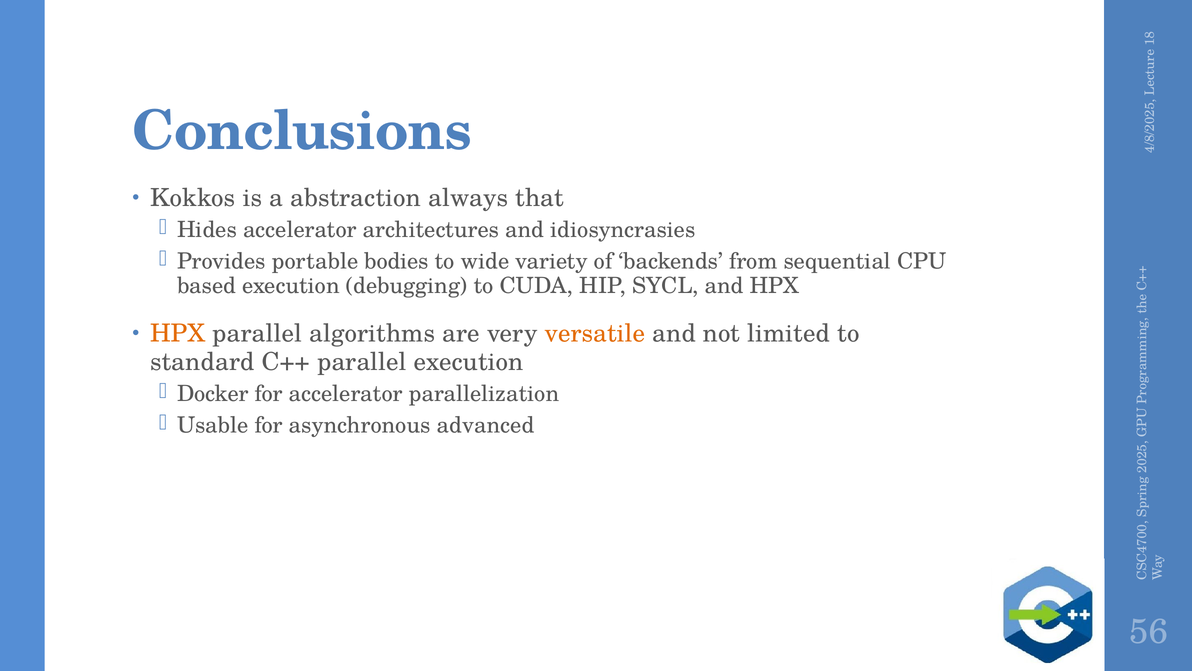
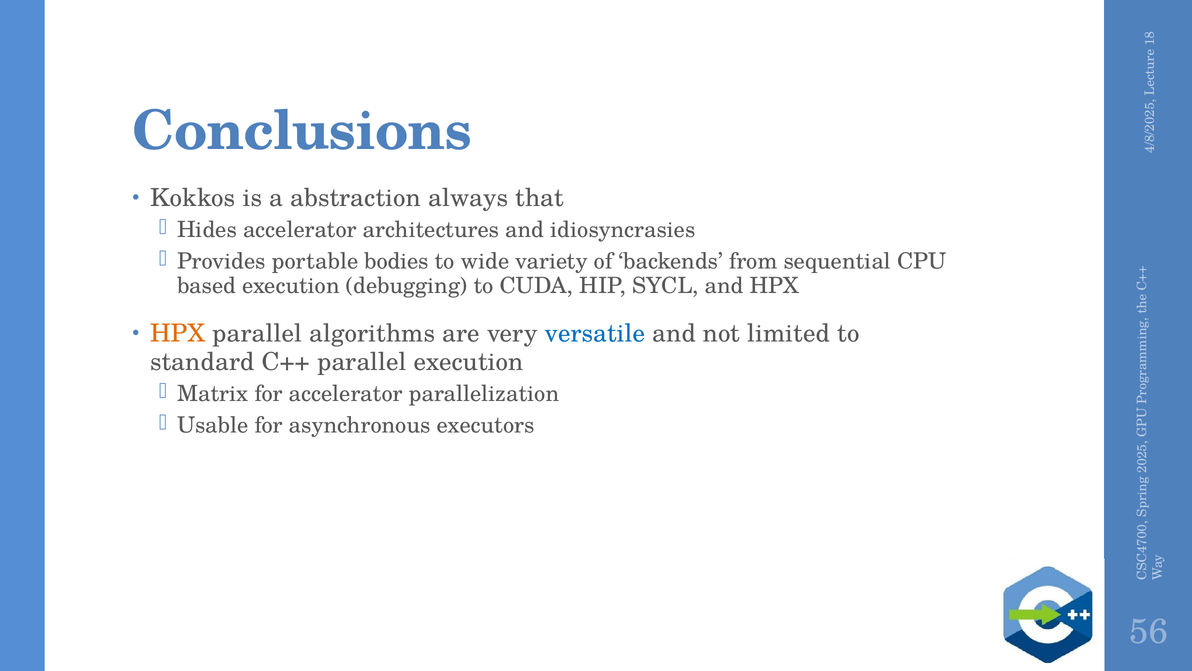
versatile colour: orange -> blue
Docker: Docker -> Matrix
advanced: advanced -> executors
